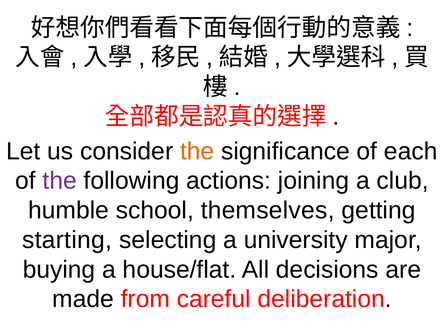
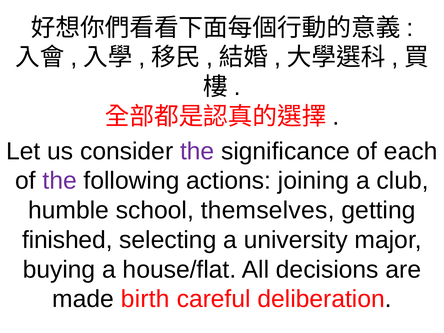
the at (197, 151) colour: orange -> purple
starting: starting -> finished
from: from -> birth
